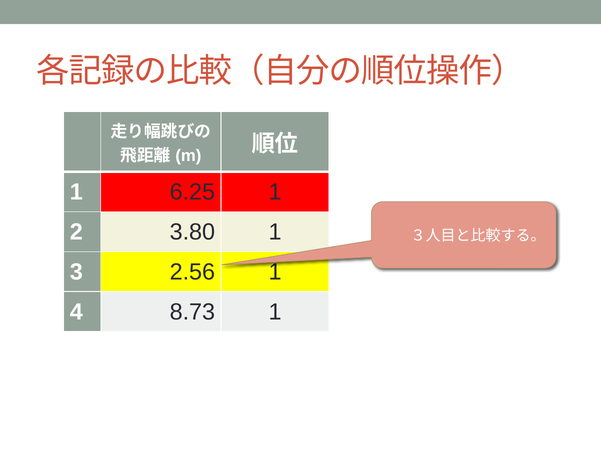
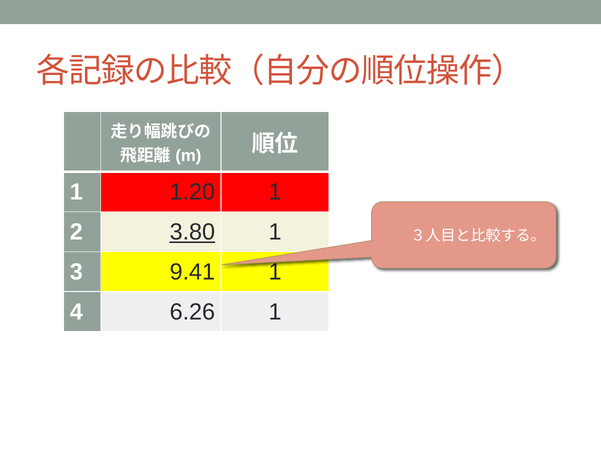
6.25: 6.25 -> 1.20
3.80 underline: none -> present
2.56: 2.56 -> 9.41
8.73: 8.73 -> 6.26
